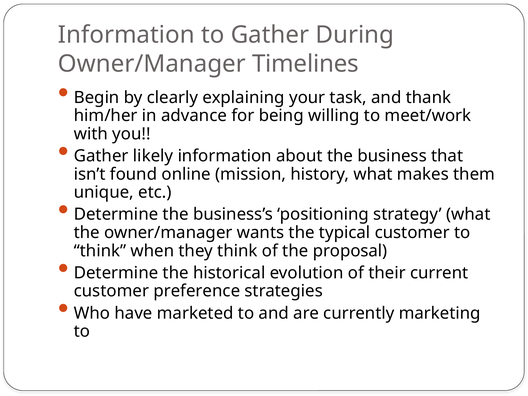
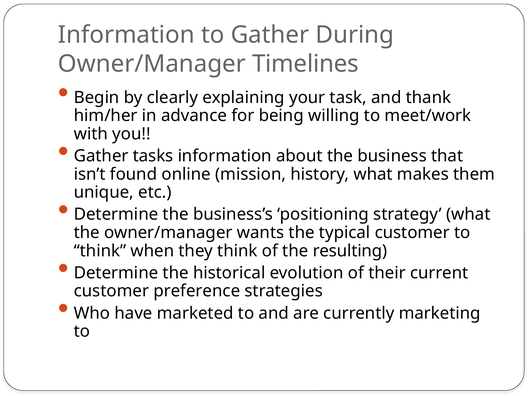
likely: likely -> tasks
proposal: proposal -> resulting
